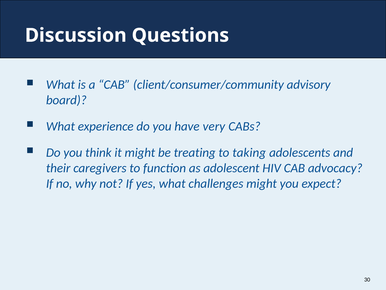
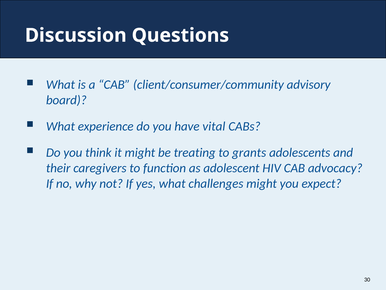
very: very -> vital
taking: taking -> grants
